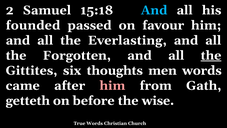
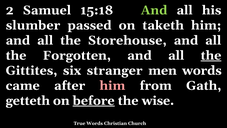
And at (154, 10) colour: light blue -> light green
founded: founded -> slumber
favour: favour -> taketh
Everlasting: Everlasting -> Storehouse
thoughts: thoughts -> stranger
before underline: none -> present
